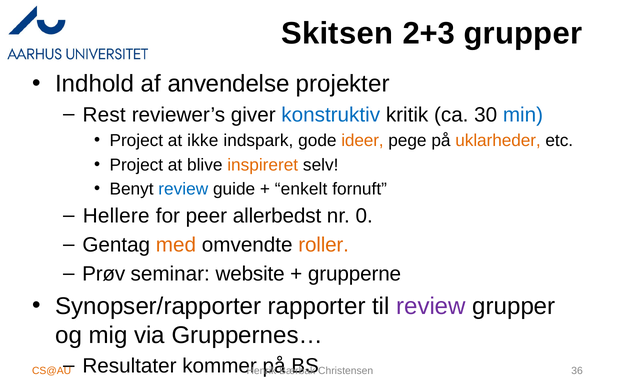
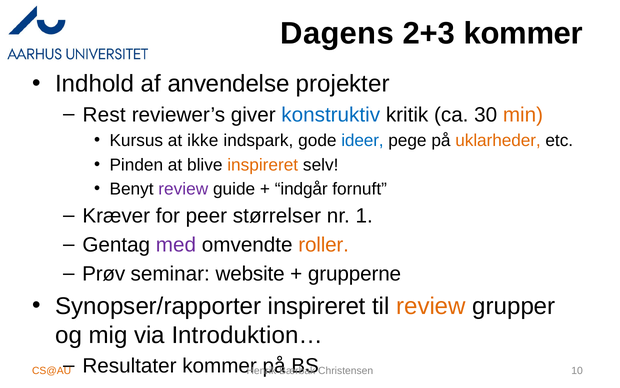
Skitsen: Skitsen -> Dagens
2+3 grupper: grupper -> kommer
min colour: blue -> orange
Project at (136, 141): Project -> Kursus
ideer colour: orange -> blue
Project at (136, 165): Project -> Pinden
review at (183, 189) colour: blue -> purple
enkelt: enkelt -> indgår
Hellere: Hellere -> Kræver
allerbedst: allerbedst -> størrelser
0: 0 -> 1
med colour: orange -> purple
Synopser/rapporter rapporter: rapporter -> inspireret
review at (431, 306) colour: purple -> orange
Gruppernes…: Gruppernes… -> Introduktion…
36: 36 -> 10
